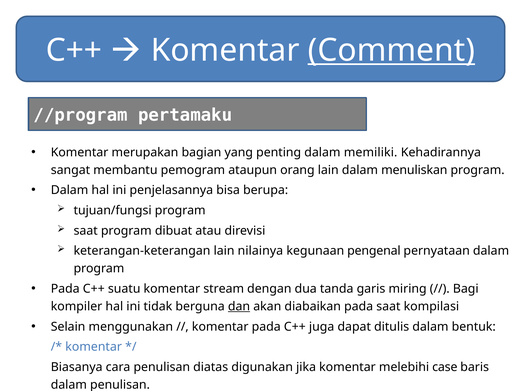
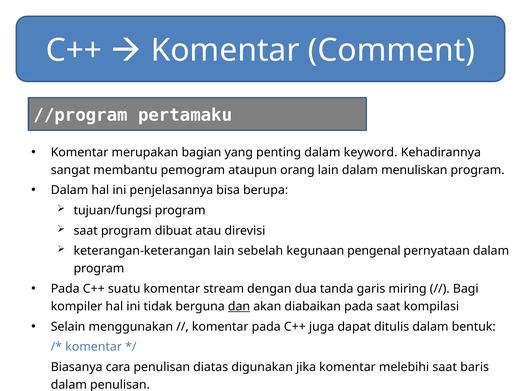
Comment underline: present -> none
memiliki: memiliki -> keyword
nilainya: nilainya -> sebelah
melebihi case: case -> saat
